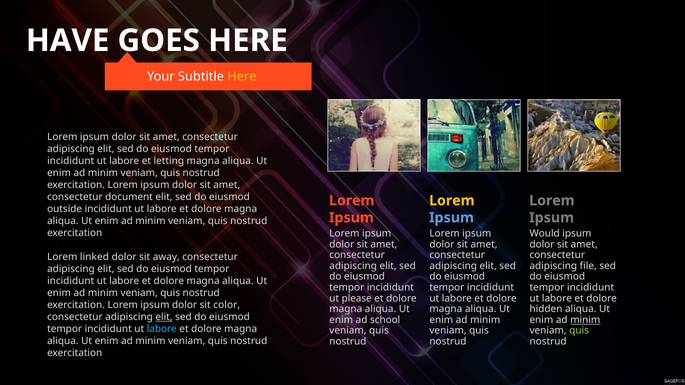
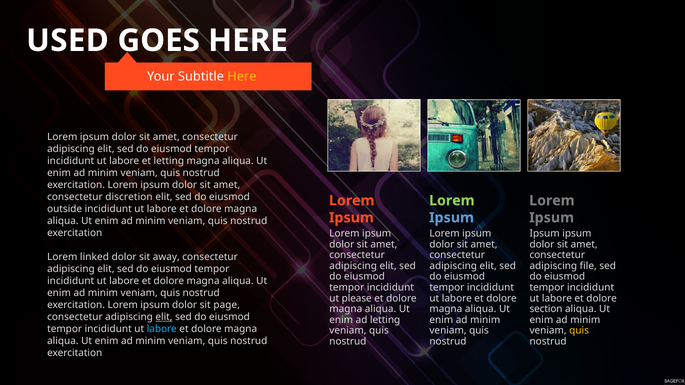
HAVE: HAVE -> USED
document: document -> discretion
Lorem at (452, 201) colour: yellow -> light green
Would at (545, 234): Would -> Ipsum
color: color -> page
hidden: hidden -> section
ad school: school -> letting
minim at (585, 320) underline: present -> none
quis at (579, 331) colour: light green -> yellow
